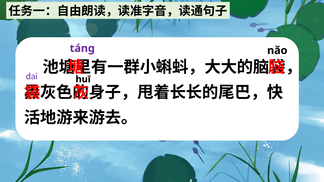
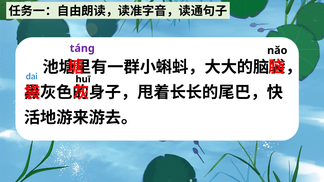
dai colour: purple -> blue
